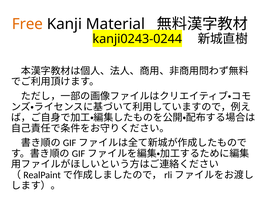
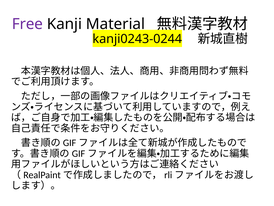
Free colour: orange -> purple
